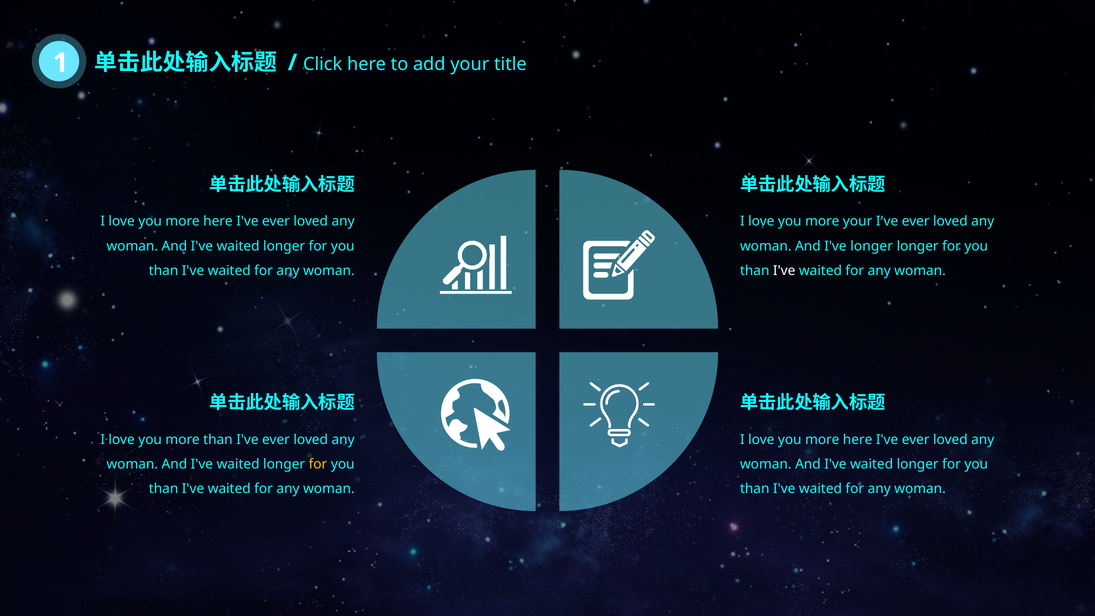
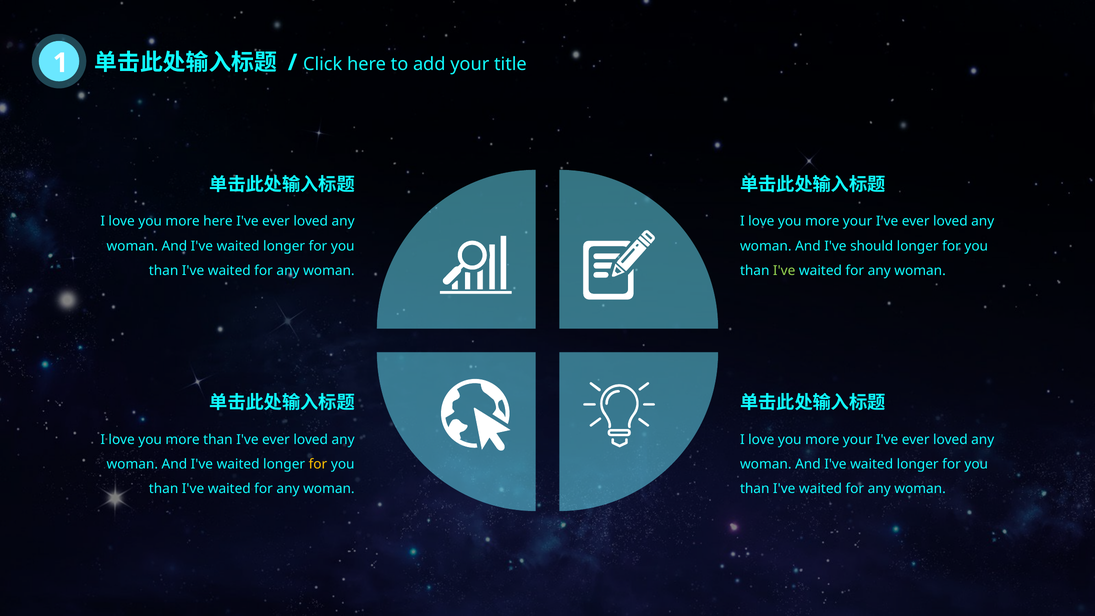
I've longer: longer -> should
I've at (784, 271) colour: white -> light green
here at (858, 440): here -> your
